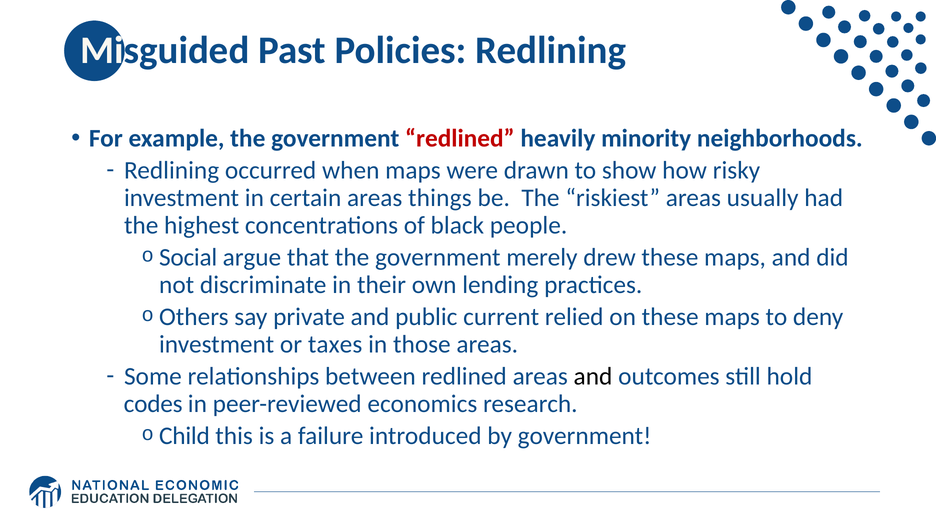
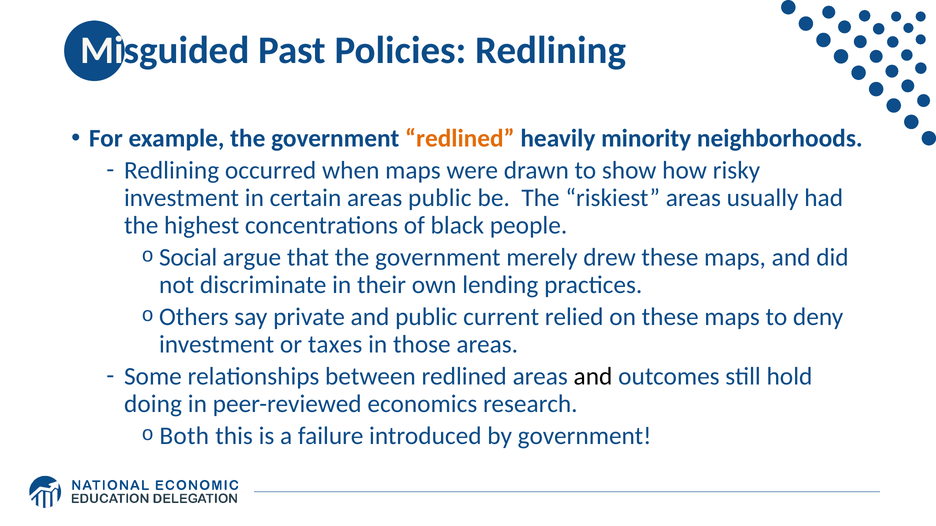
redlined at (460, 138) colour: red -> orange
areas things: things -> public
codes: codes -> doing
Child: Child -> Both
